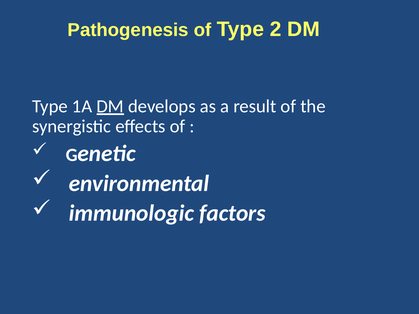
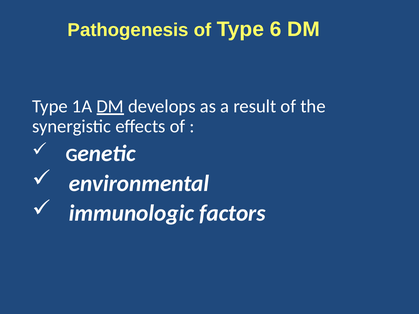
2: 2 -> 6
